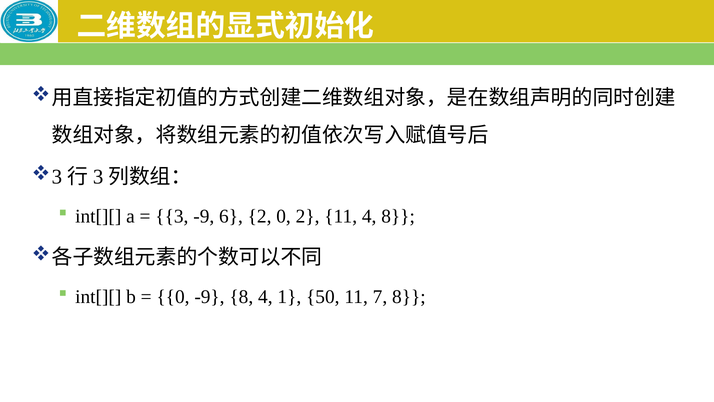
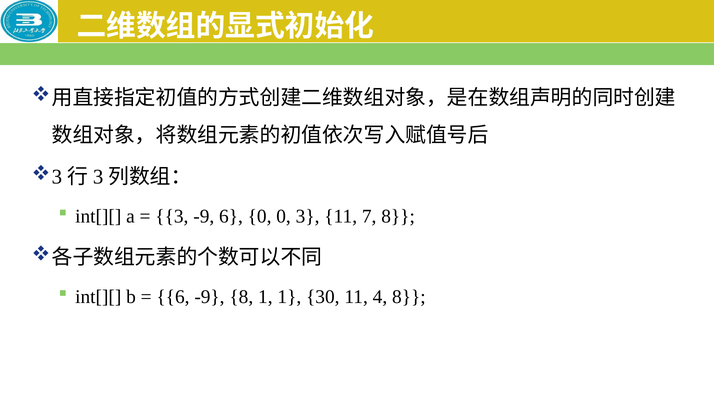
6 2: 2 -> 0
0 2: 2 -> 3
11 4: 4 -> 7
0 at (173, 297): 0 -> 6
8 4: 4 -> 1
50: 50 -> 30
7: 7 -> 4
